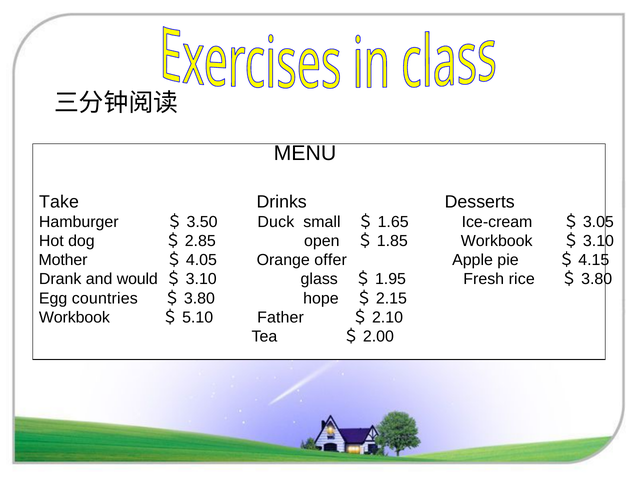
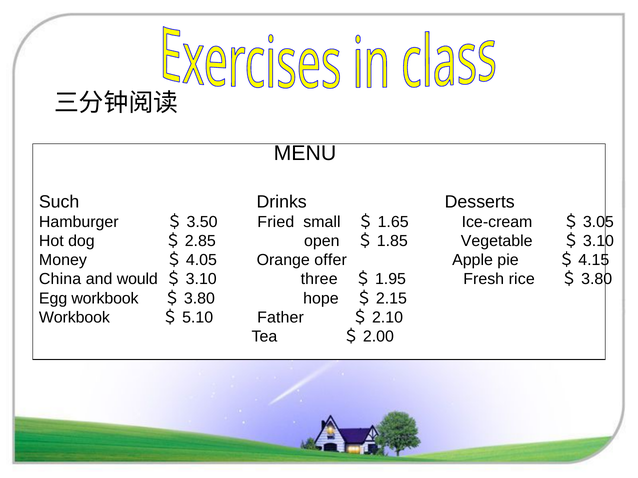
Take: Take -> Such
Duck: Duck -> Fried
＄1.85 Workbook: Workbook -> Vegetable
Mother: Mother -> Money
Drank: Drank -> China
glass: glass -> three
Egg countries: countries -> workbook
